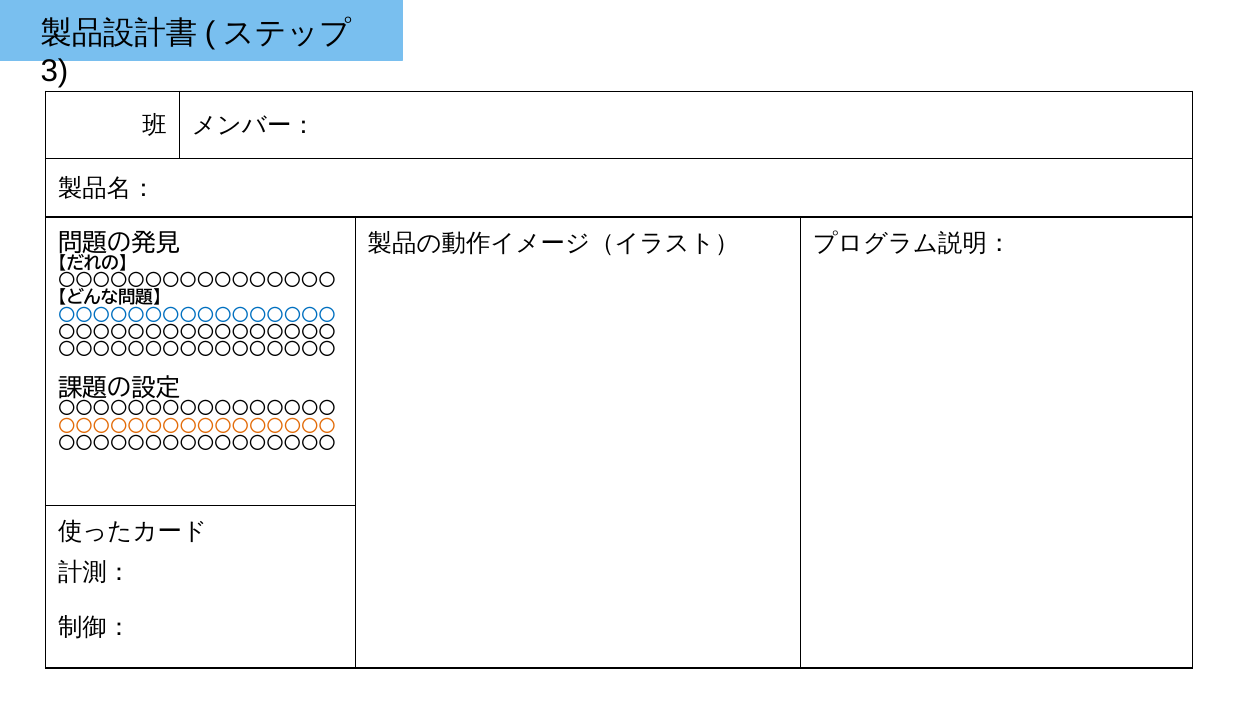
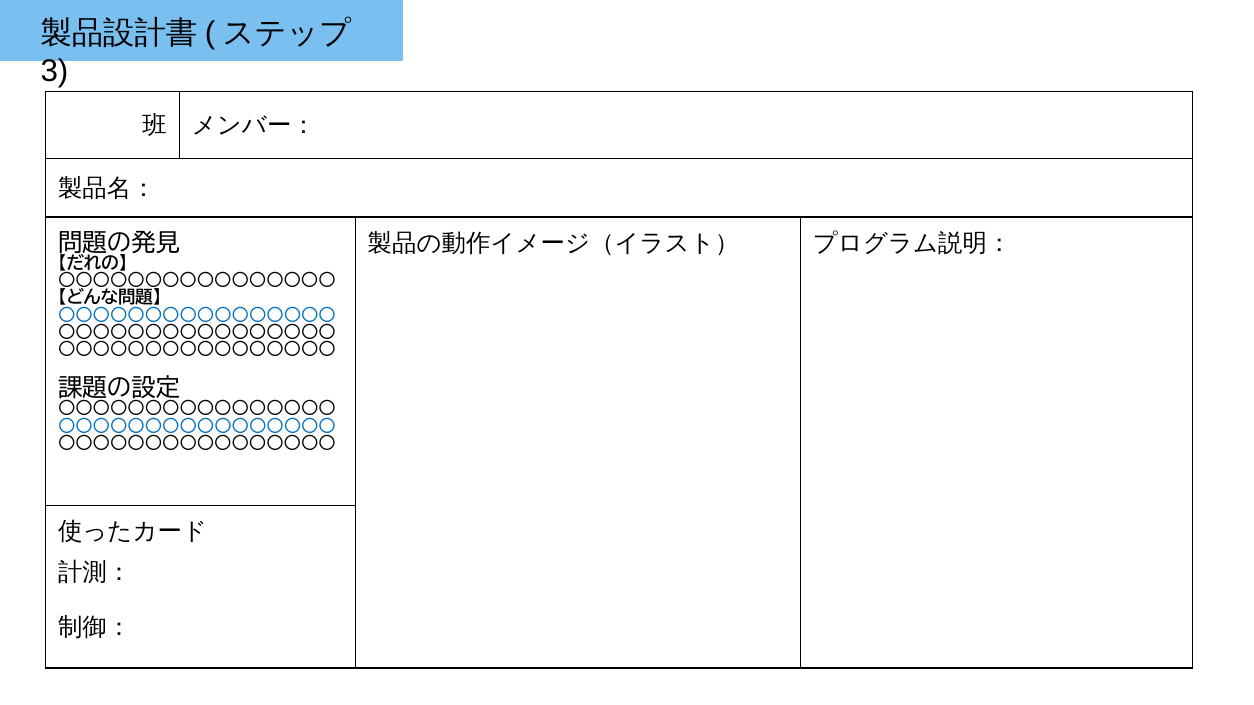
〇〇〇〇〇〇〇〇〇〇〇〇〇〇〇〇 at (197, 427) colour: orange -> blue
